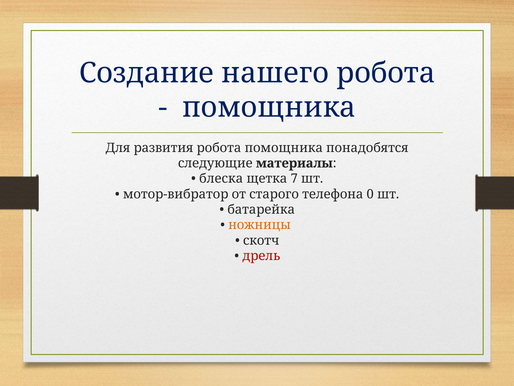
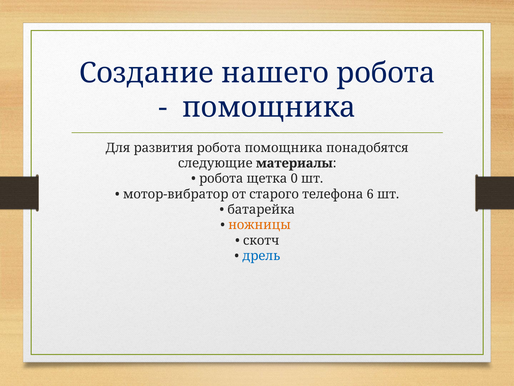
блеска at (221, 178): блеска -> робота
7: 7 -> 0
0: 0 -> 6
дрель colour: red -> blue
